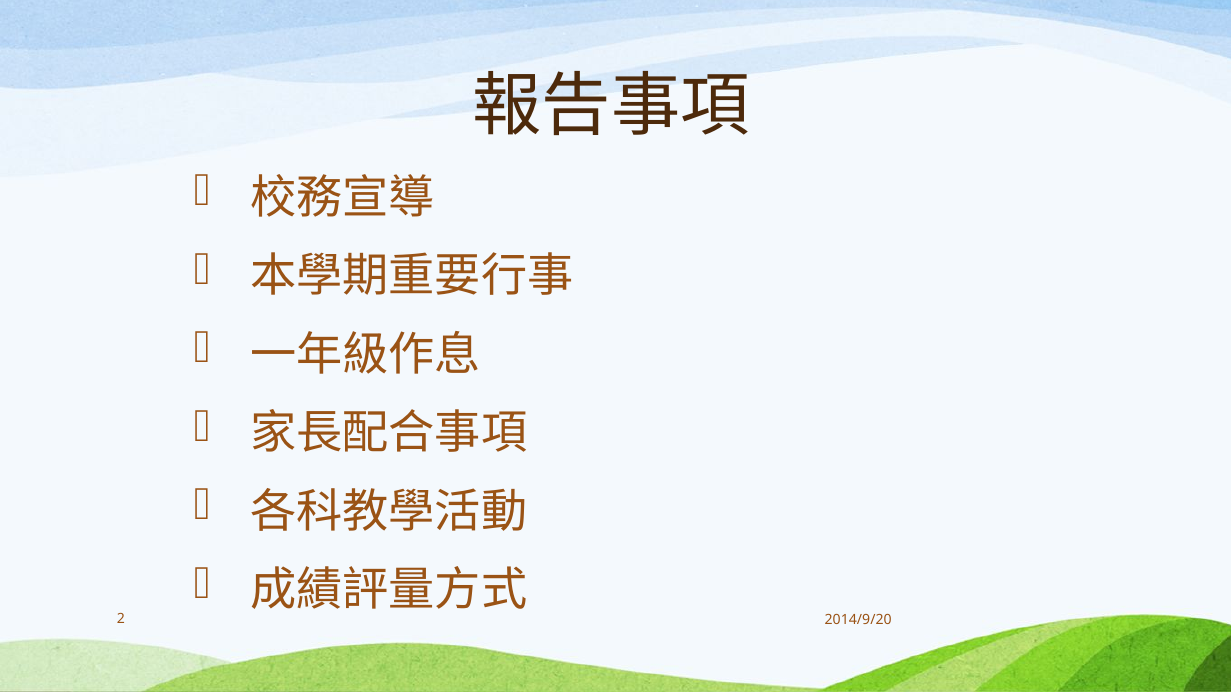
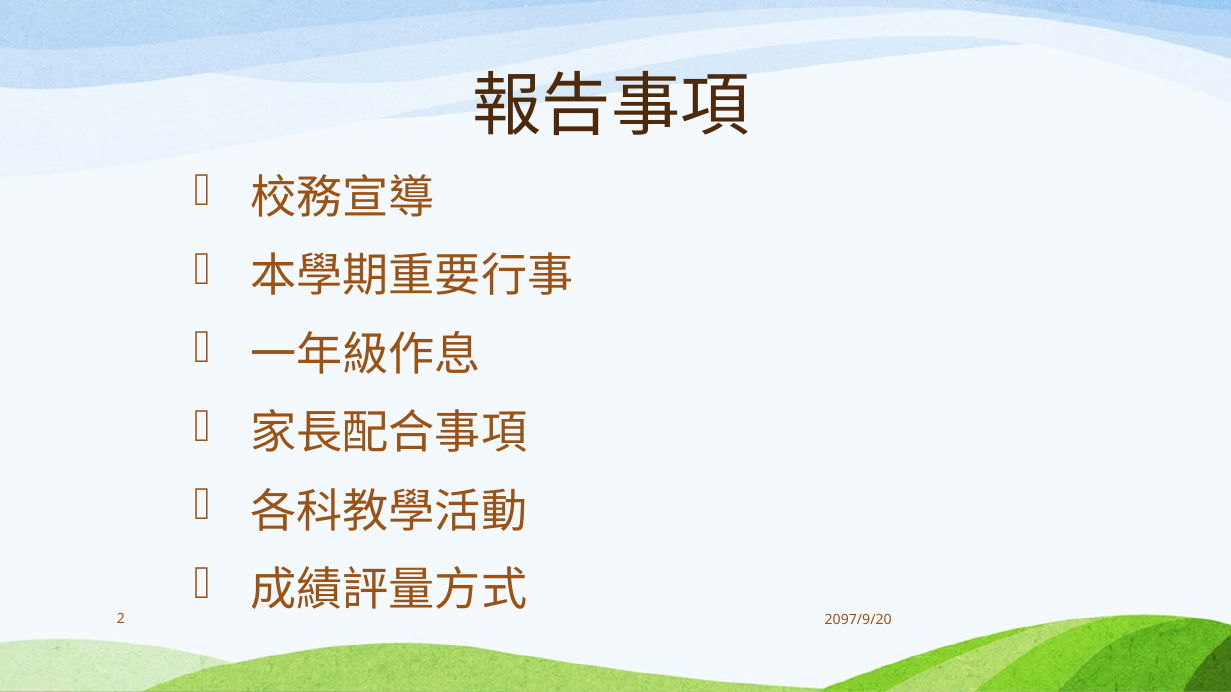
2014/9/20: 2014/9/20 -> 2097/9/20
